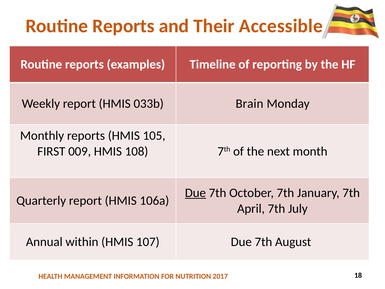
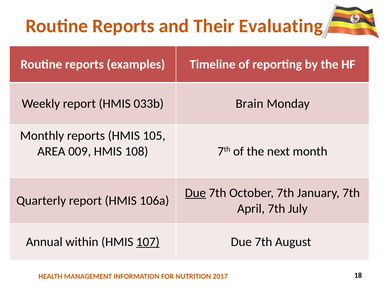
Accessible: Accessible -> Evaluating
FIRST: FIRST -> AREA
107 underline: none -> present
